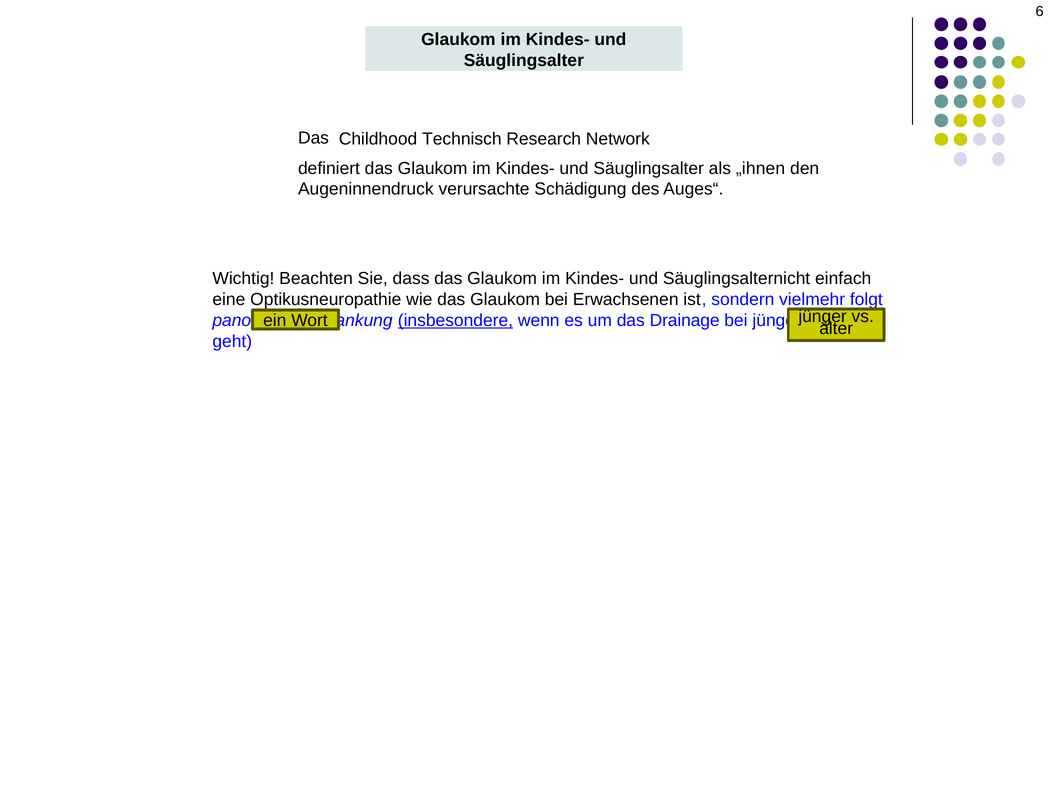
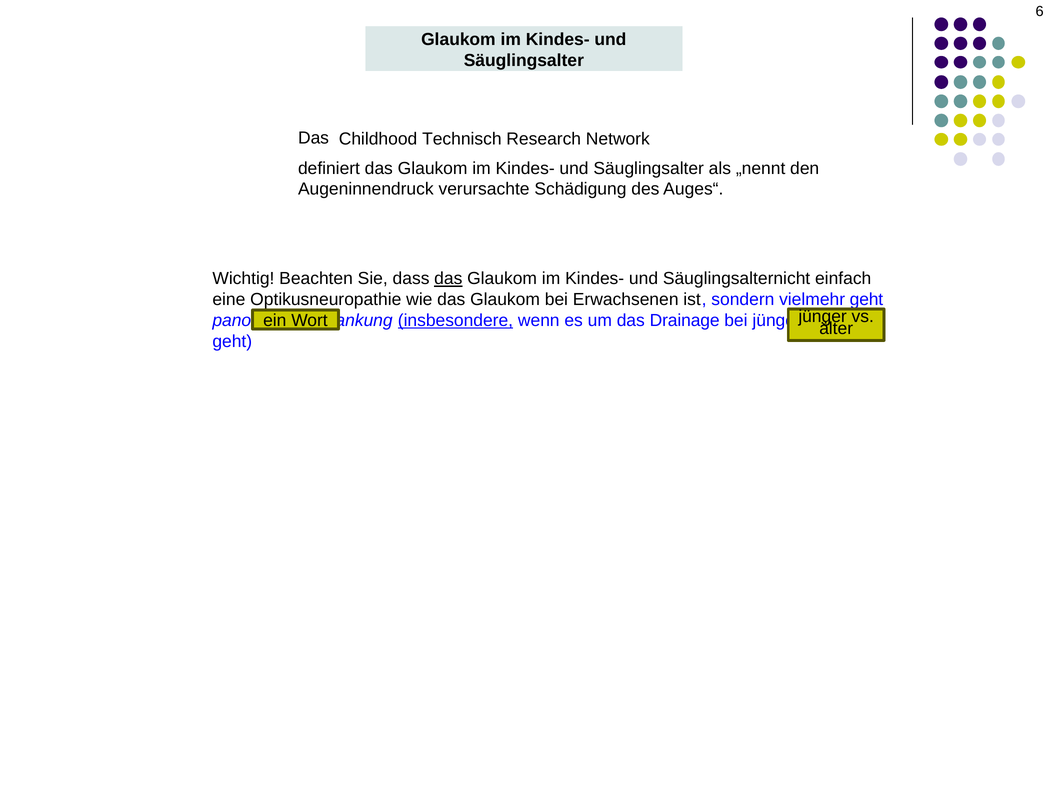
„ihnen: „ihnen -> „nennt
das at (448, 279) underline: none -> present
vielmehr folgt: folgt -> geht
